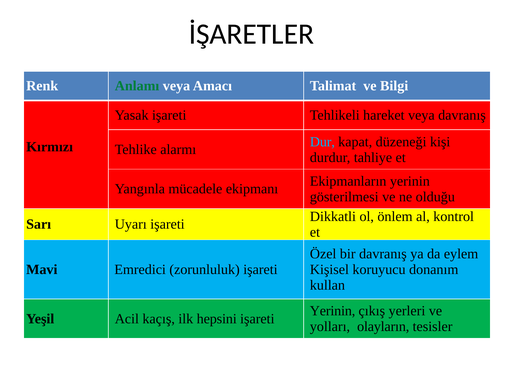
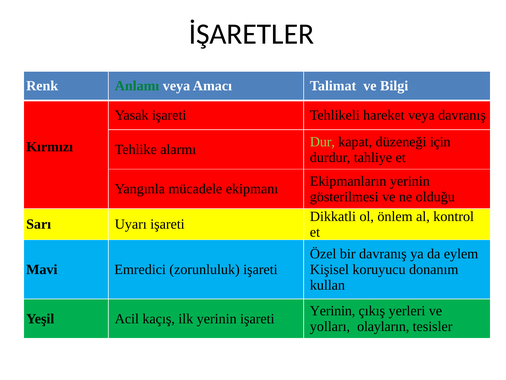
Dur colour: light blue -> light green
kişi: kişi -> için
ilk hepsini: hepsini -> yerinin
